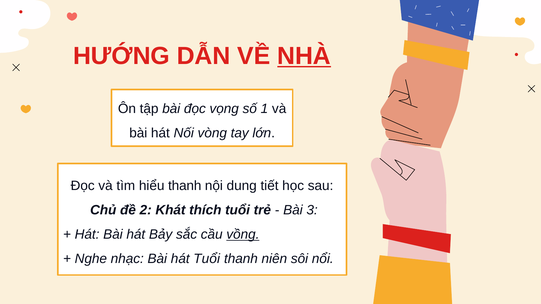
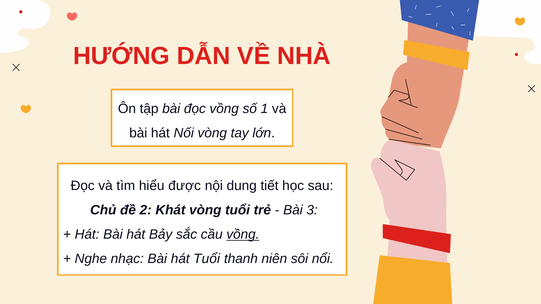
NHÀ underline: present -> none
đọc vọng: vọng -> vồng
hiểu thanh: thanh -> được
Khát thích: thích -> vòng
